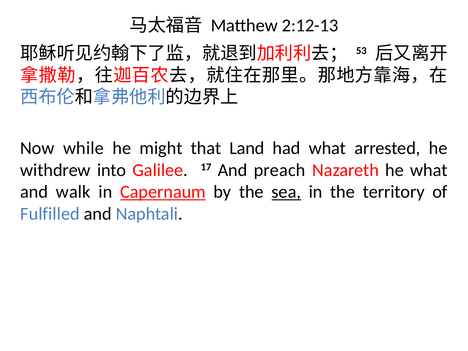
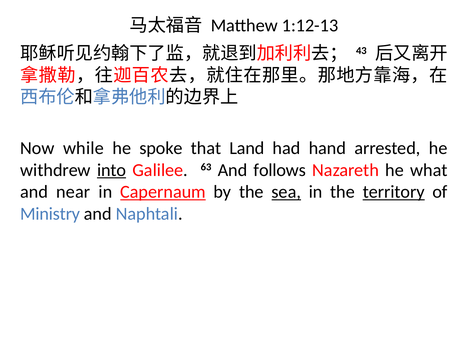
2:12-13: 2:12-13 -> 1:12-13
53: 53 -> 43
might: might -> spoke
had what: what -> hand
into underline: none -> present
17: 17 -> 63
preach: preach -> follows
walk: walk -> near
territory underline: none -> present
Fulfilled: Fulfilled -> Ministry
